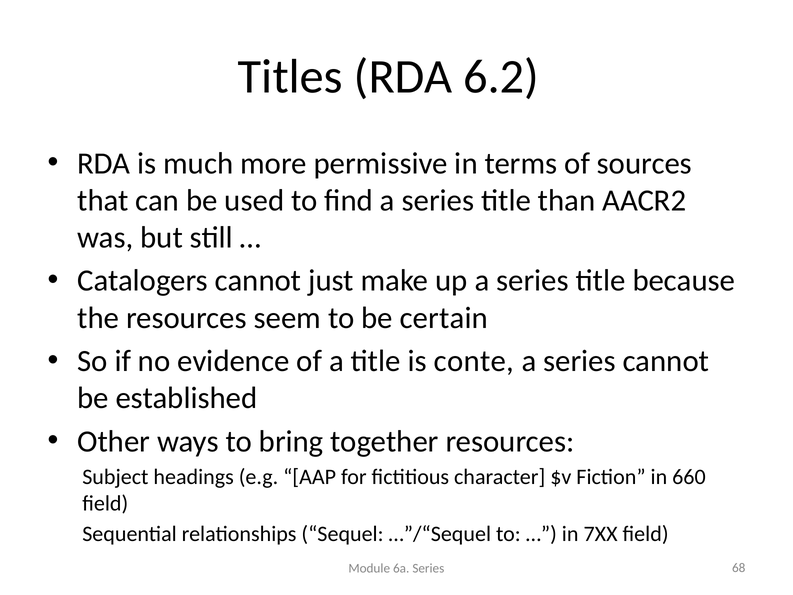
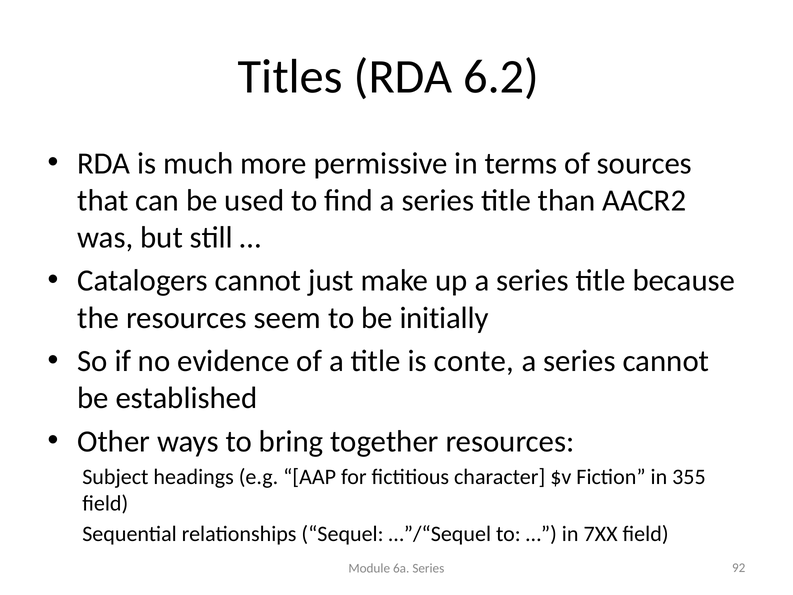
certain: certain -> initially
660: 660 -> 355
68: 68 -> 92
